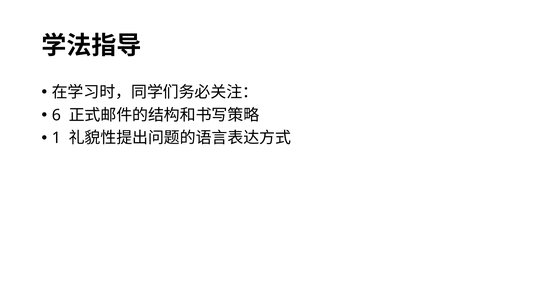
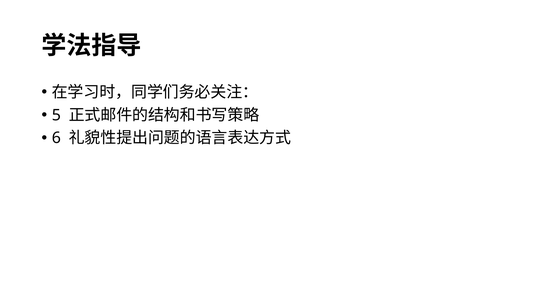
6: 6 -> 5
1: 1 -> 6
